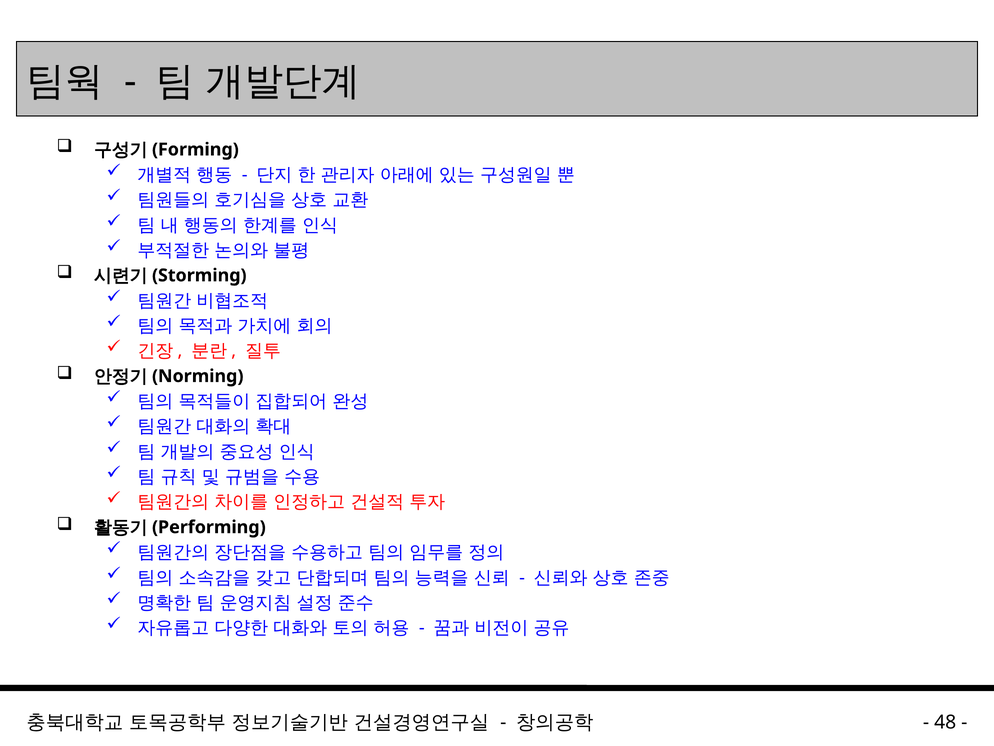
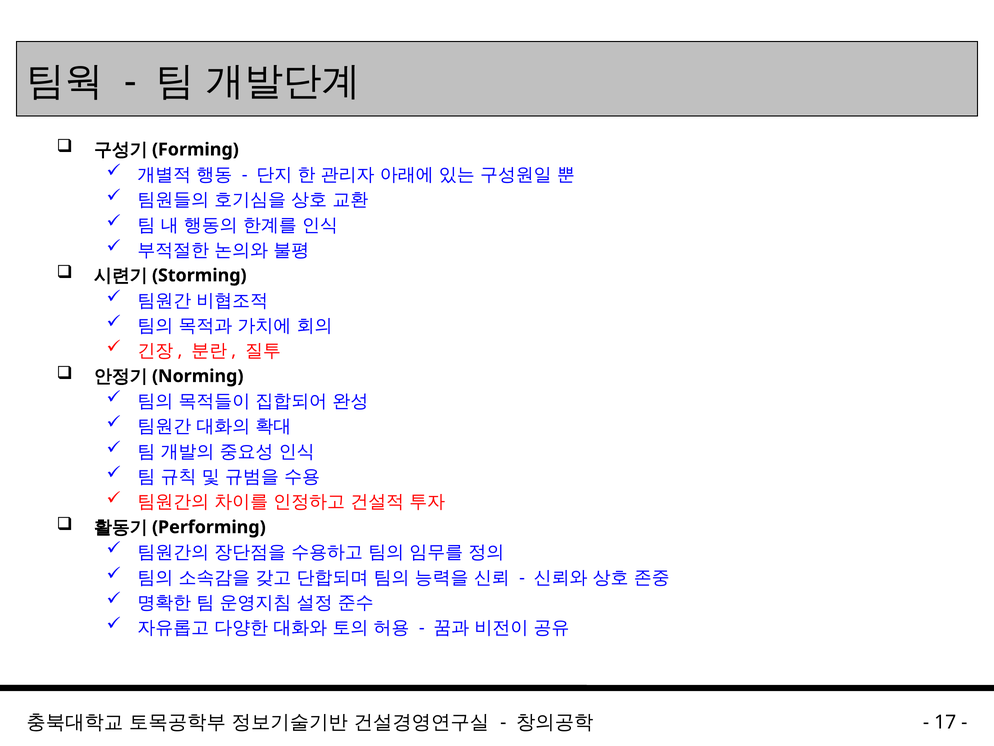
48: 48 -> 17
